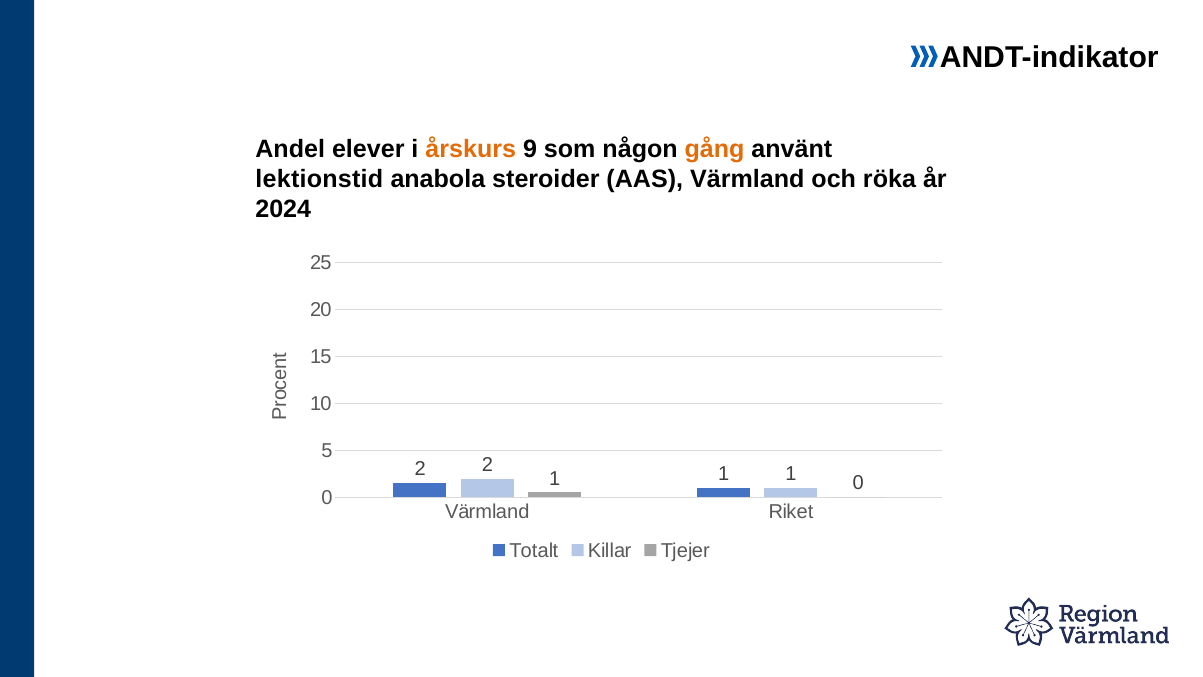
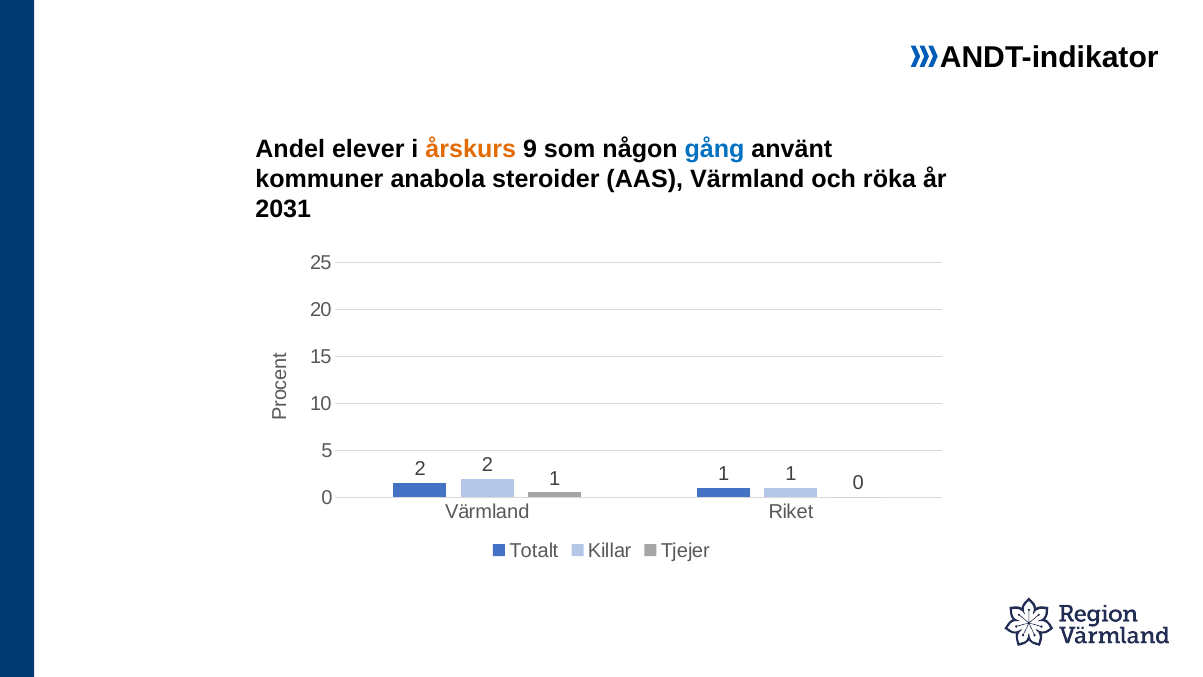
gång colour: orange -> blue
lektionstid: lektionstid -> kommuner
2024: 2024 -> 2031
